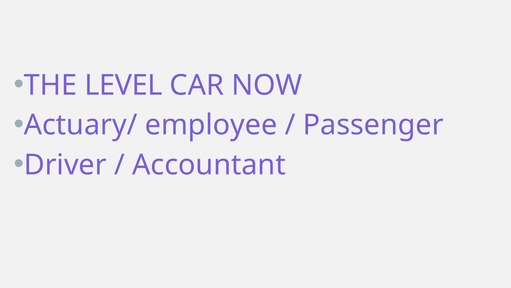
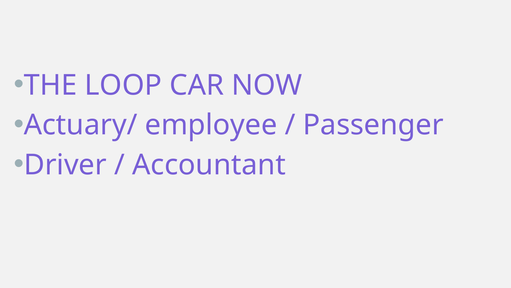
LEVEL: LEVEL -> LOOP
